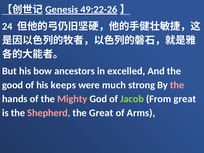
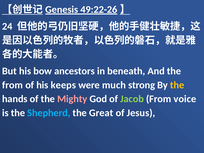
excelled: excelled -> beneath
good at (13, 85): good -> from
the at (177, 85) colour: pink -> yellow
From great: great -> voice
Shepherd colour: pink -> light blue
Arms: Arms -> Jesus
